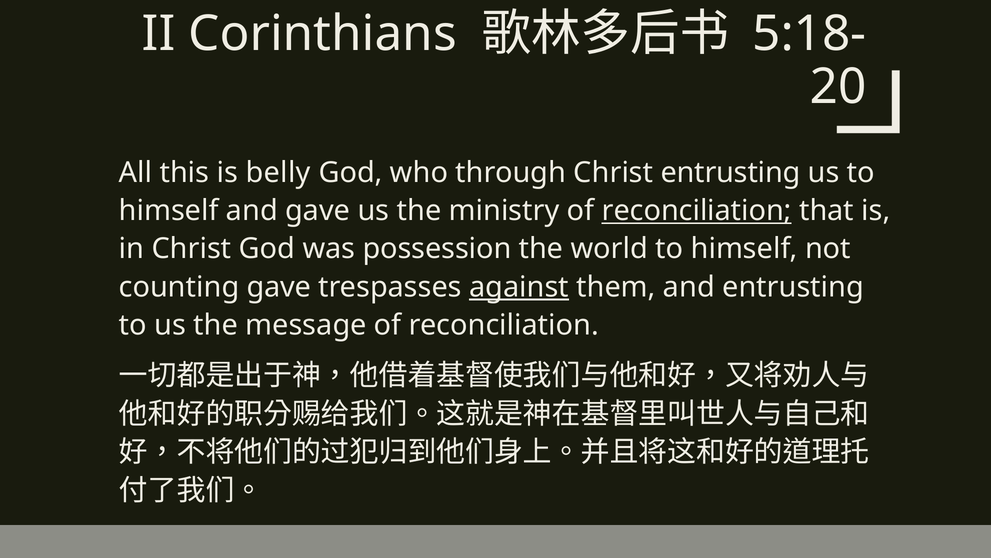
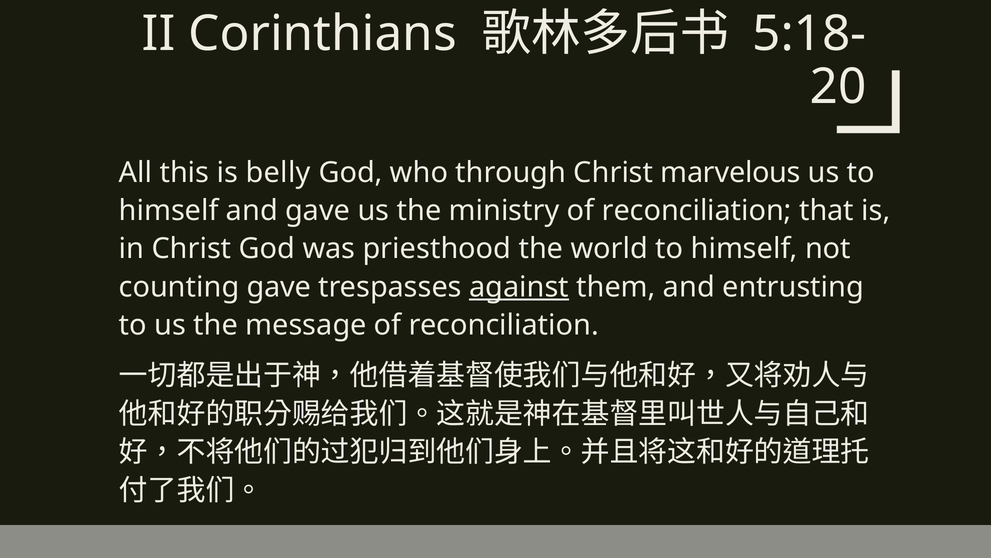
Christ entrusting: entrusting -> marvelous
reconciliation at (697, 211) underline: present -> none
possession: possession -> priesthood
